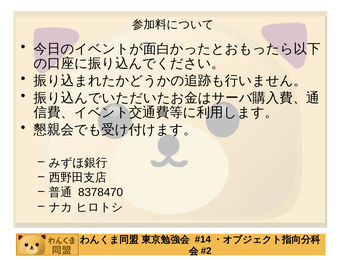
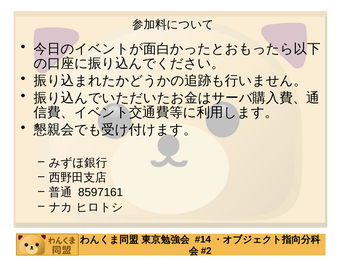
8378470: 8378470 -> 8597161
